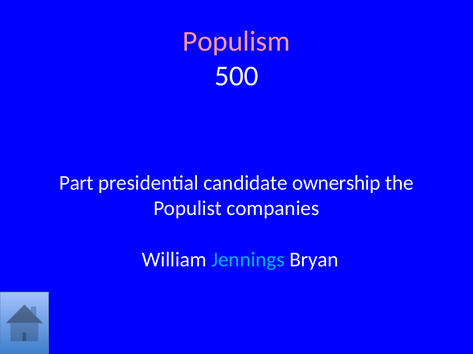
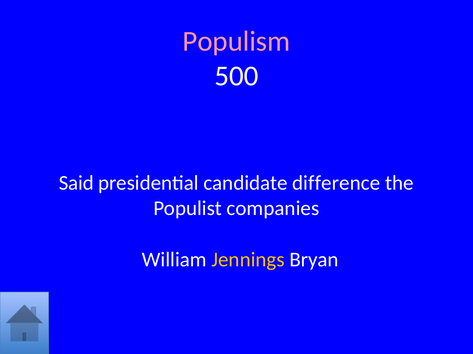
Part: Part -> Said
ownership: ownership -> difference
Jennings colour: light blue -> yellow
